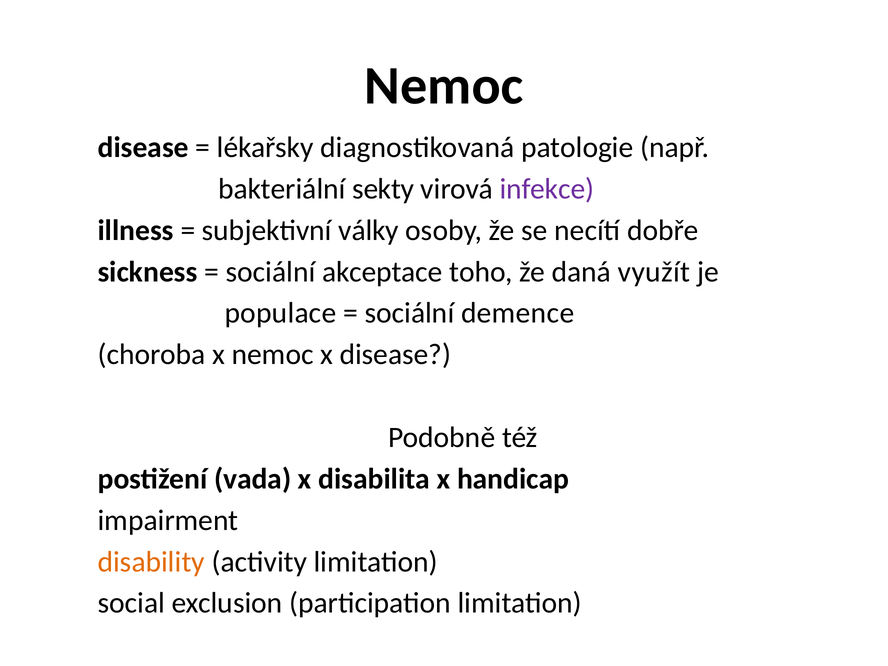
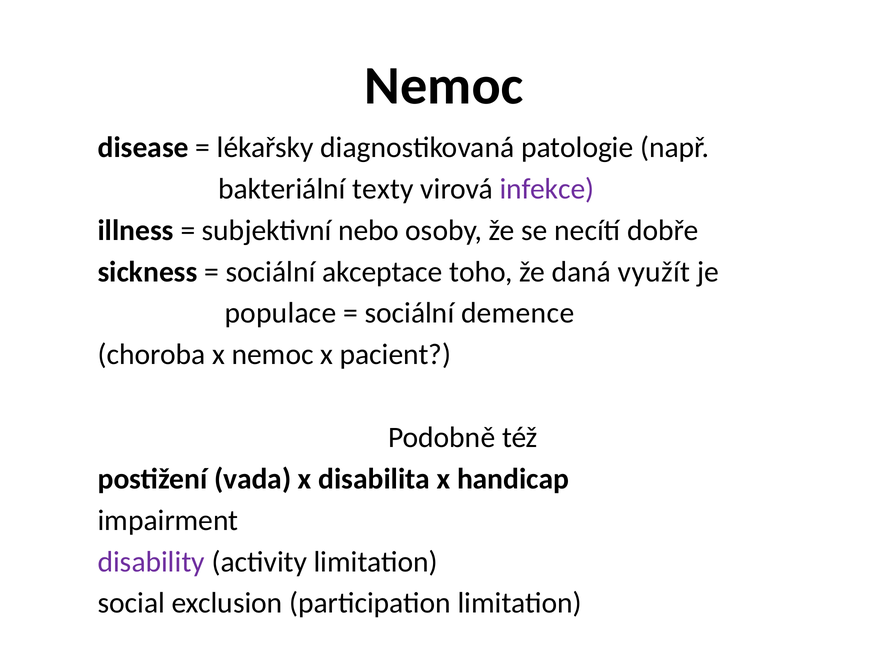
sekty: sekty -> texty
války: války -> nebo
x disease: disease -> pacient
disability colour: orange -> purple
